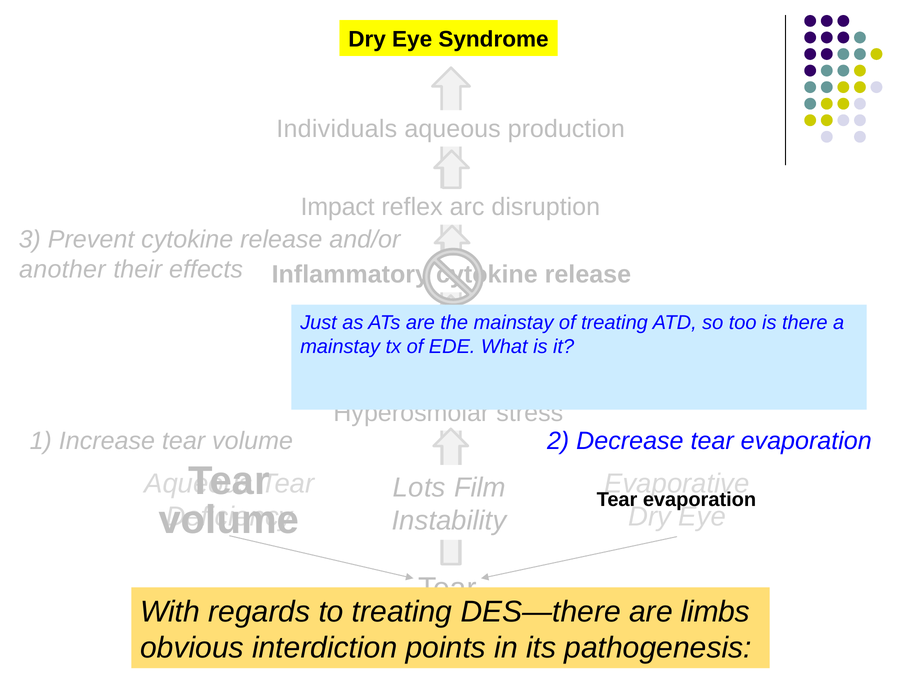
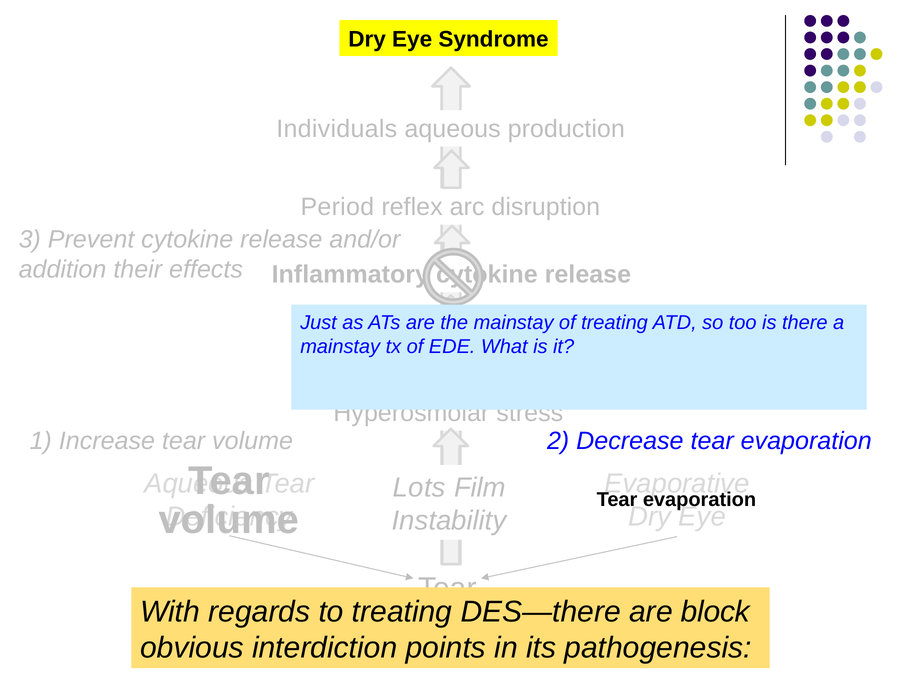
Impact: Impact -> Period
another: another -> addition
limbs: limbs -> block
